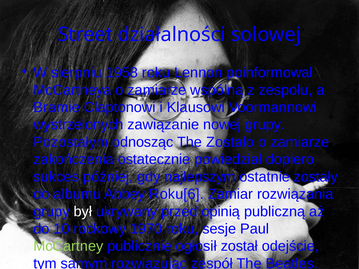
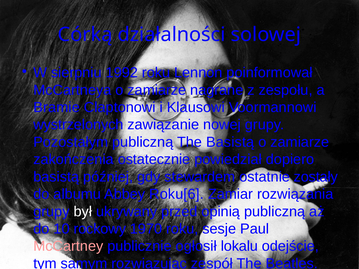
Street: Street -> Córką
1958: 1958 -> 1992
wspólną: wspólną -> nagrane
Pozostałym odnosząc: odnosząc -> publiczną
The Zostało: Zostało -> Basistą
sukces at (56, 177): sukces -> basistą
najlepszym: najlepszym -> stewardem
McCartney colour: light green -> pink
został: został -> lokalu
